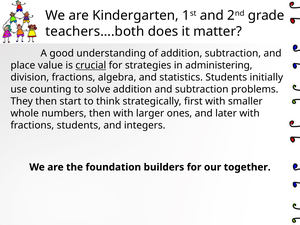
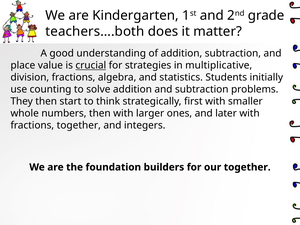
administering: administering -> multiplicative
fractions students: students -> together
